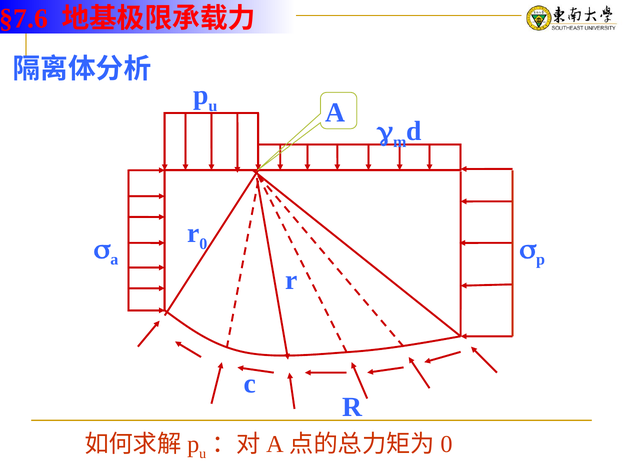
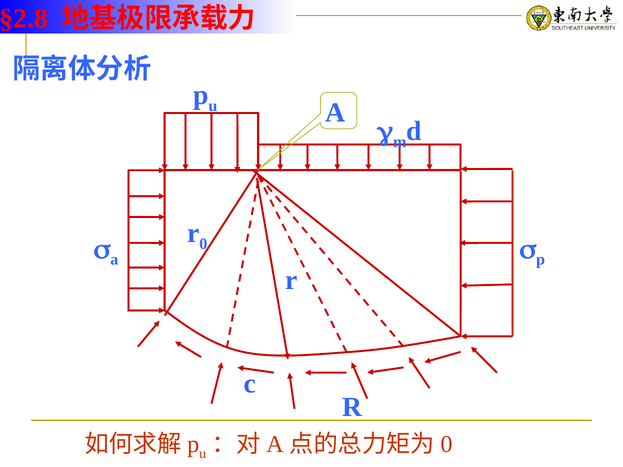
§7.6: §7.6 -> §2.8
